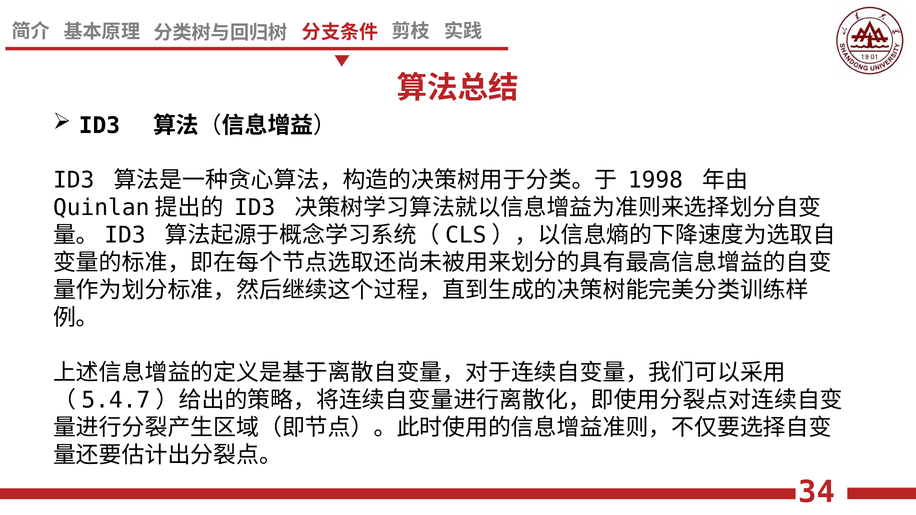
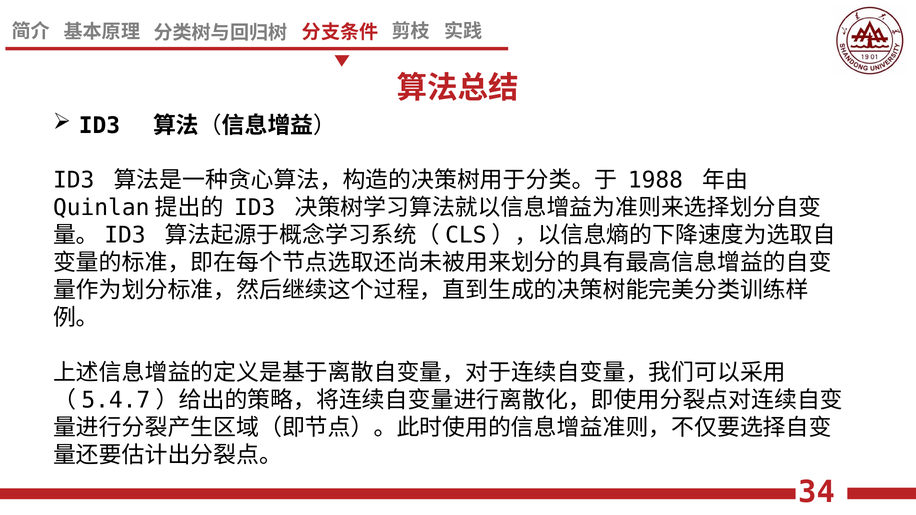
1998: 1998 -> 1988
